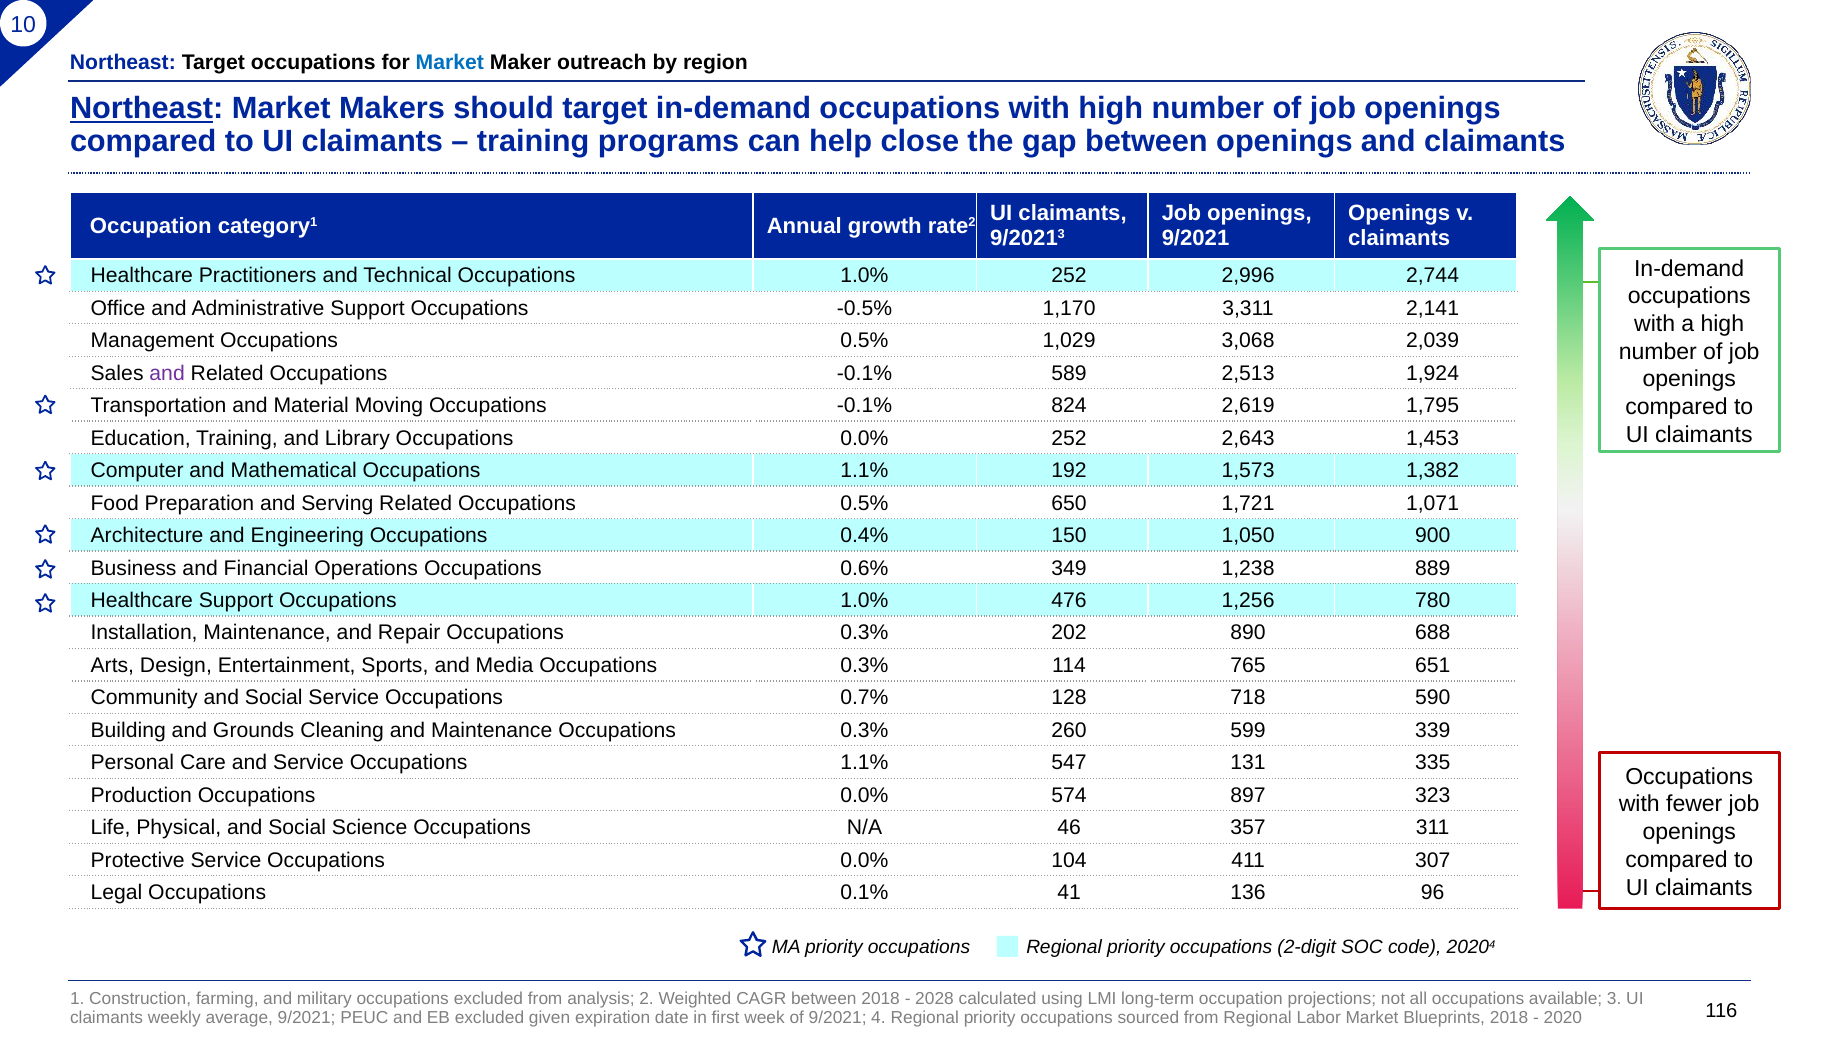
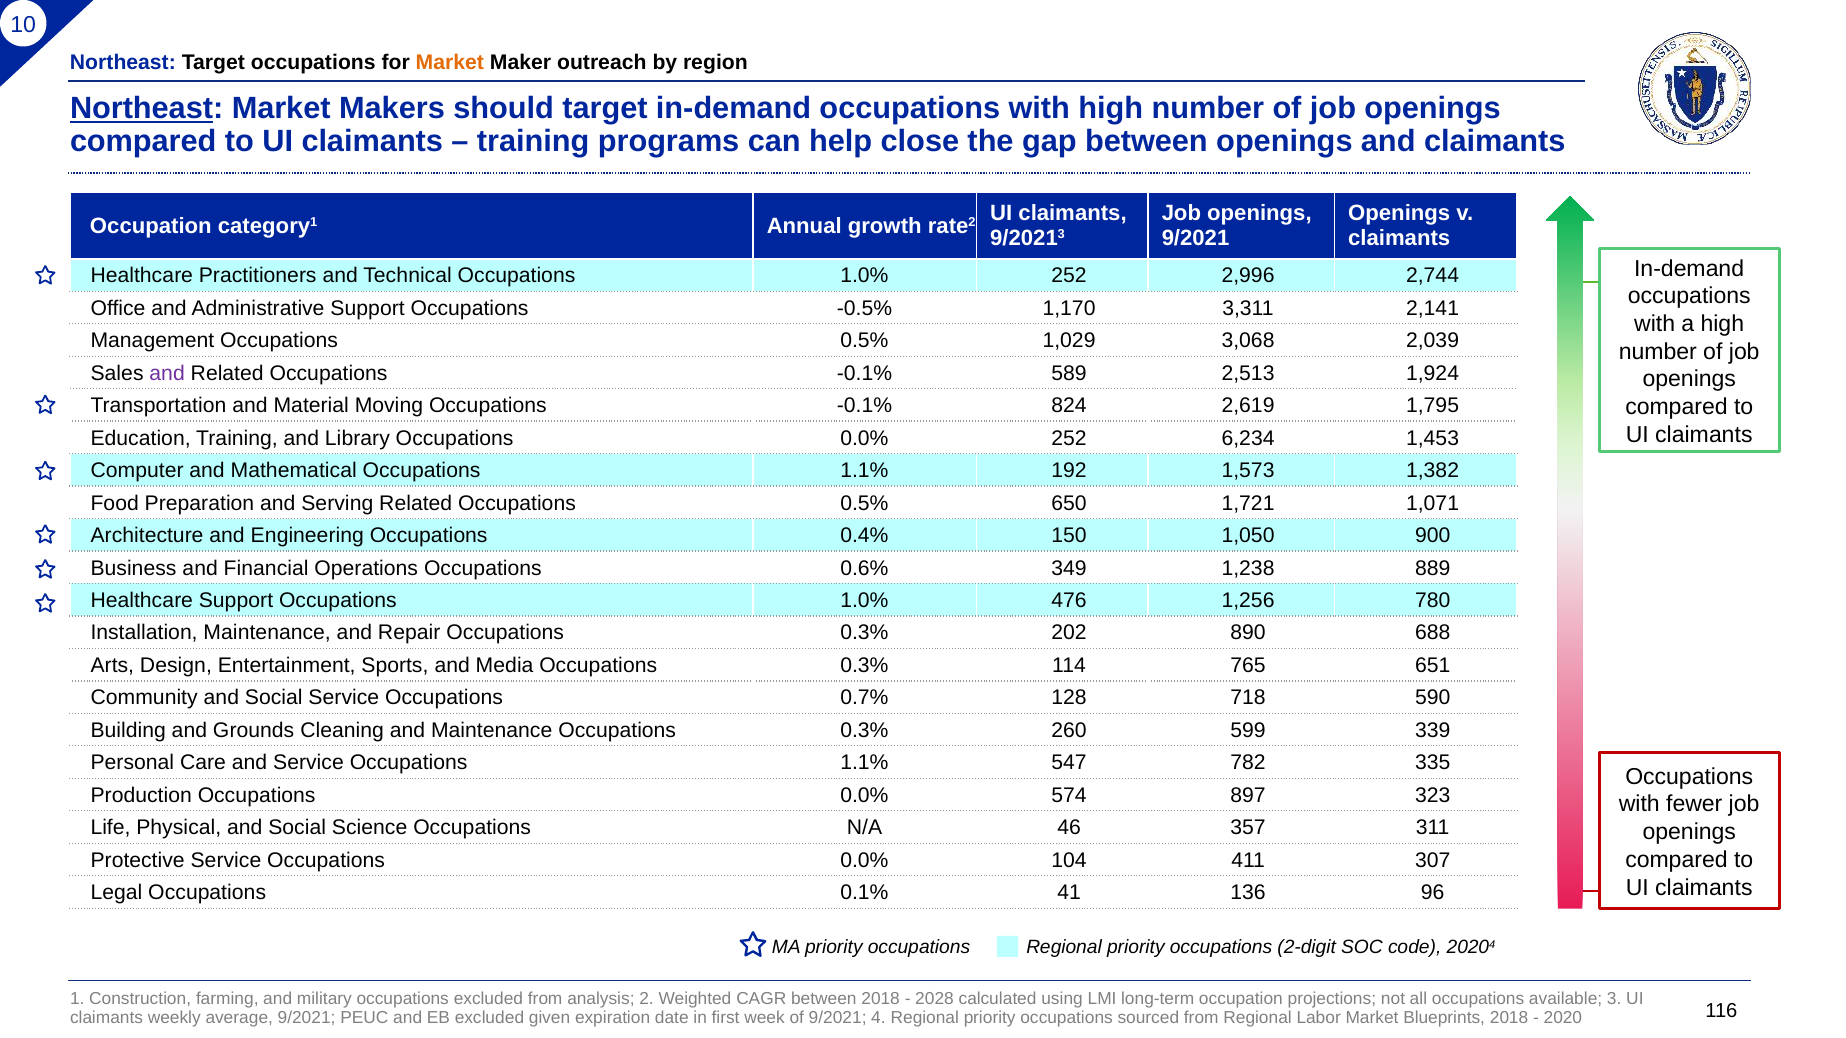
Market at (450, 63) colour: blue -> orange
2,643: 2,643 -> 6,234
131: 131 -> 782
